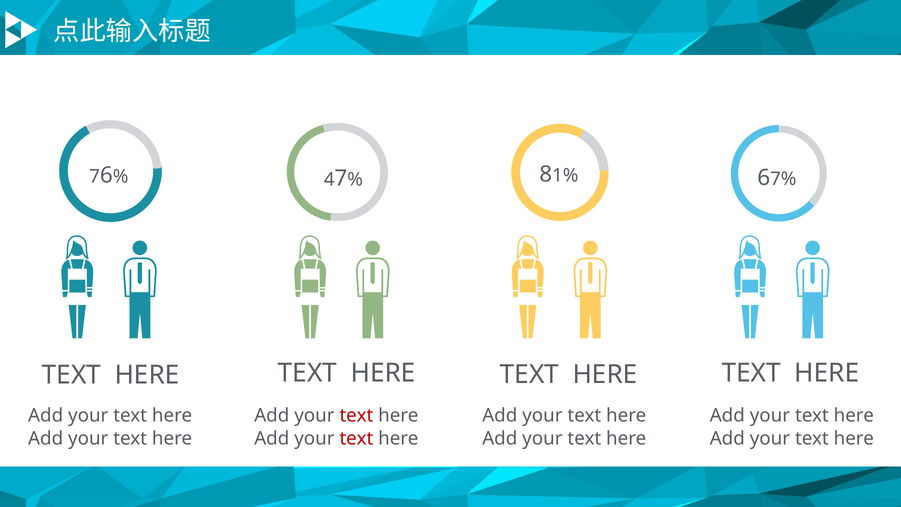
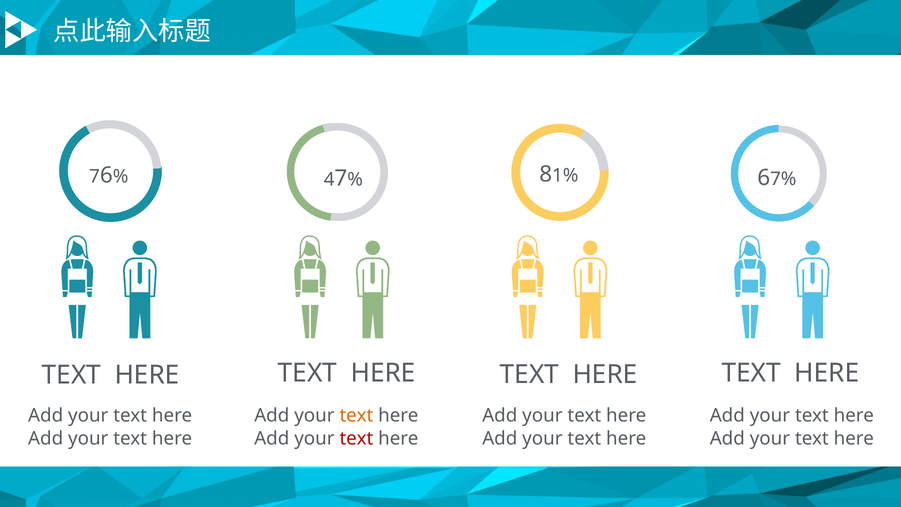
text at (356, 416) colour: red -> orange
